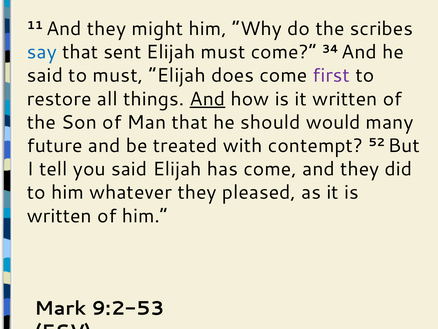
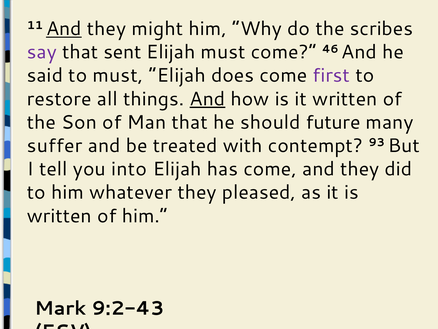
And at (64, 29) underline: none -> present
say colour: blue -> purple
34: 34 -> 46
would: would -> future
future: future -> suffer
52: 52 -> 93
you said: said -> into
9:2-53: 9:2-53 -> 9:2-43
